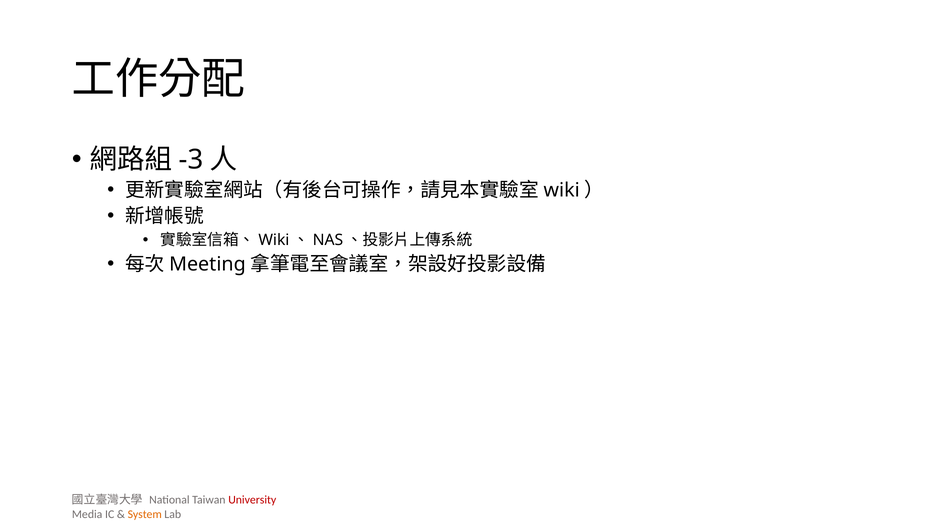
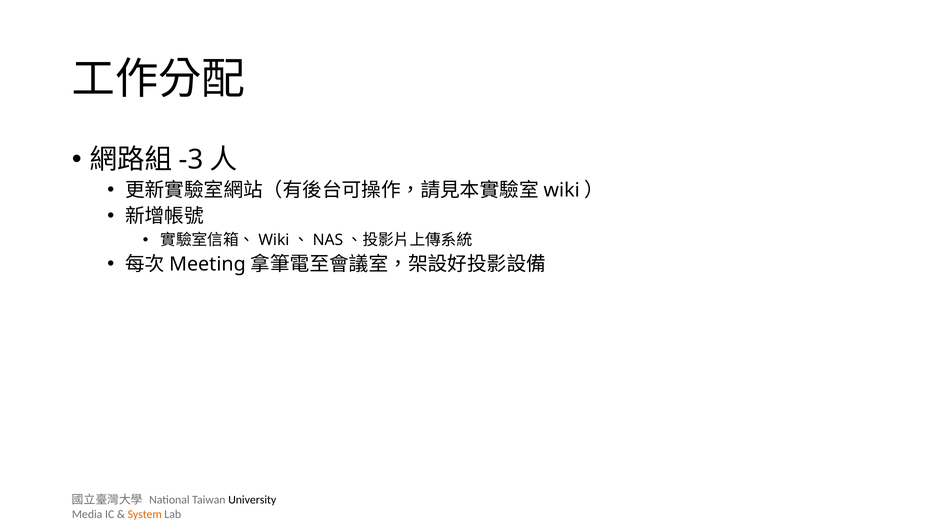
University colour: red -> black
